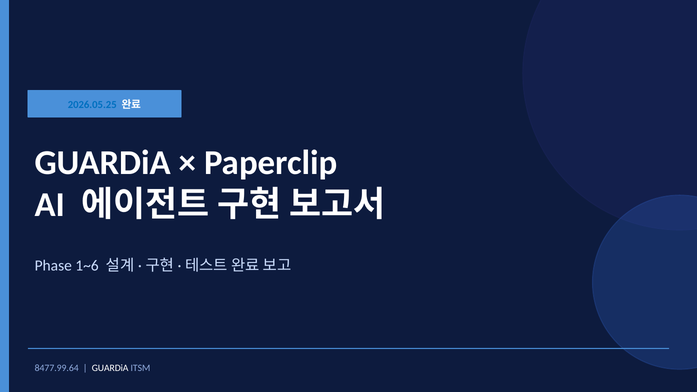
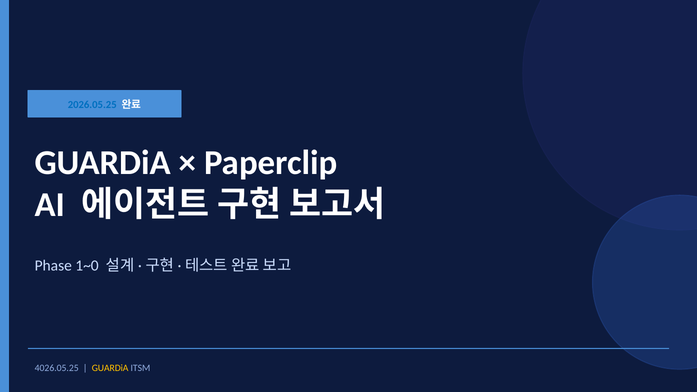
1~6: 1~6 -> 1~0
8477.99.64: 8477.99.64 -> 4026.05.25
GUARDiA at (110, 368) colour: white -> yellow
